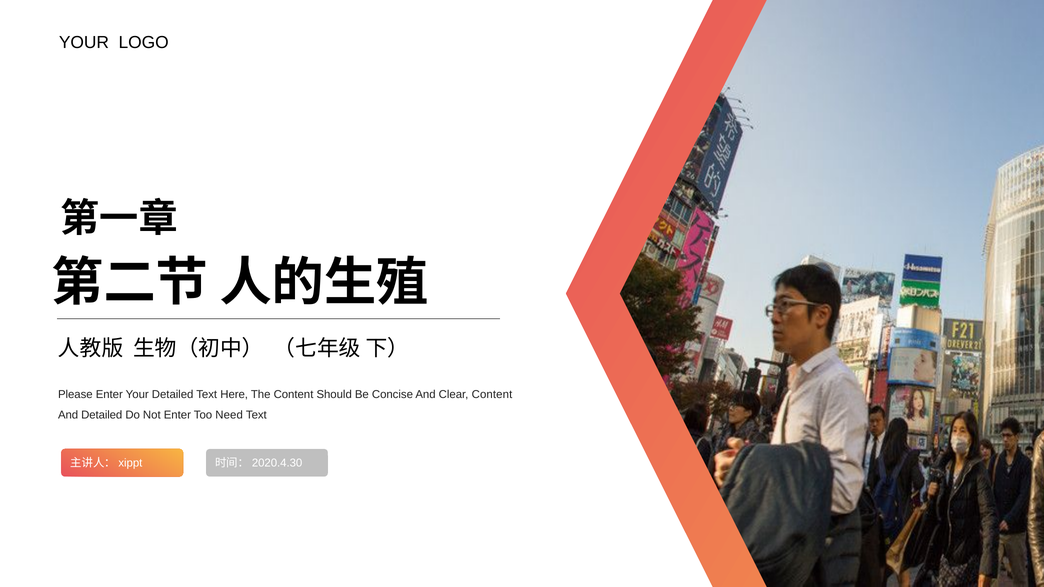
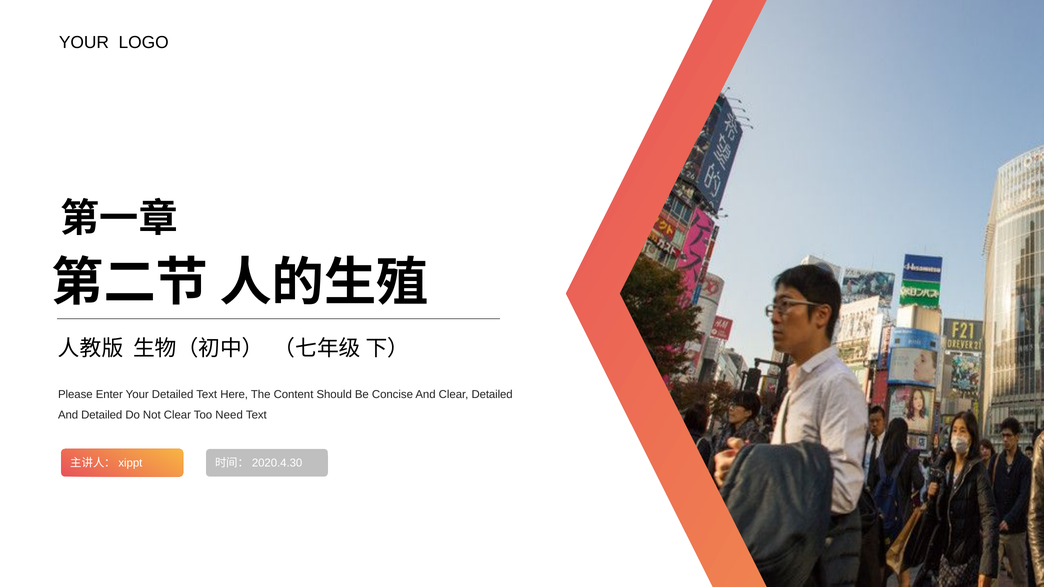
Clear Content: Content -> Detailed
Not Enter: Enter -> Clear
